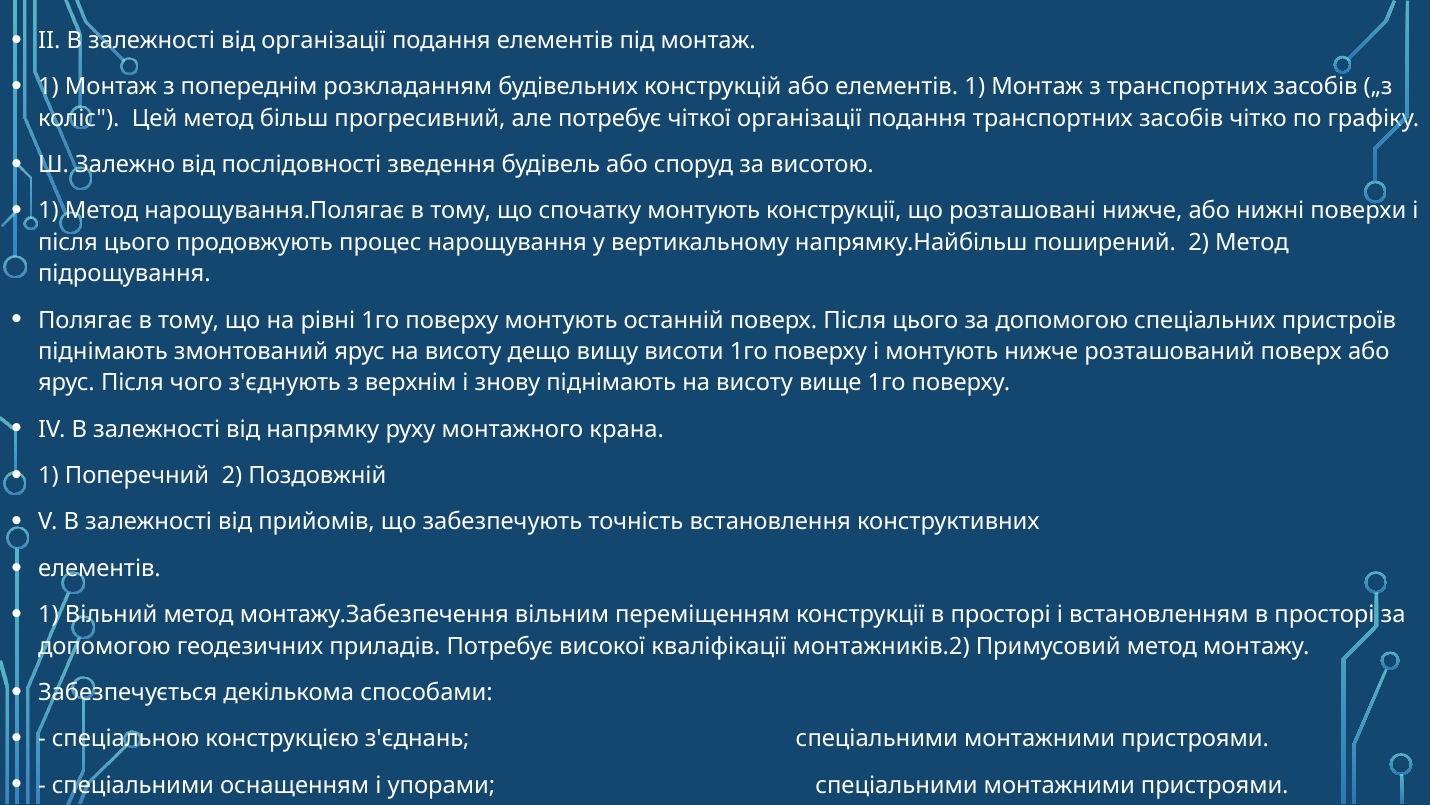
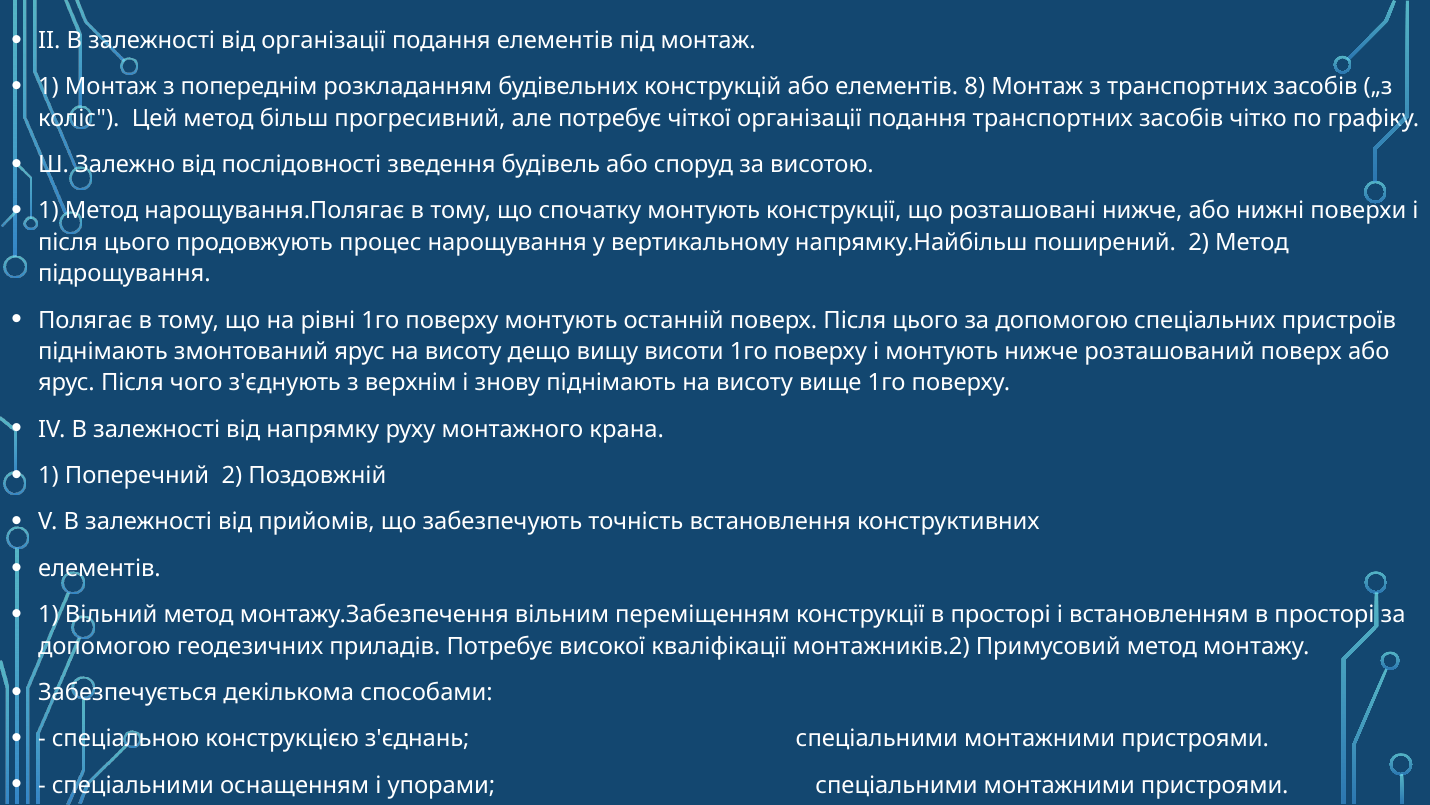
елементів 1: 1 -> 8
